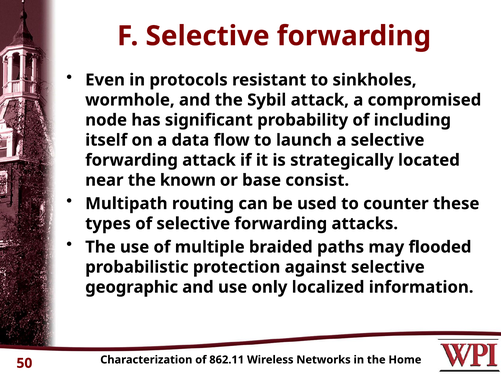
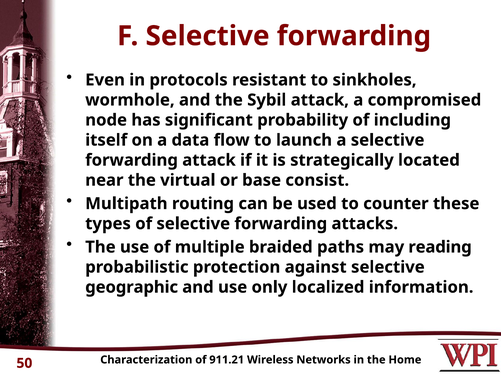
known: known -> virtual
flooded: flooded -> reading
862.11: 862.11 -> 911.21
